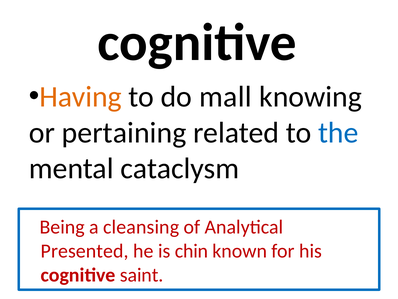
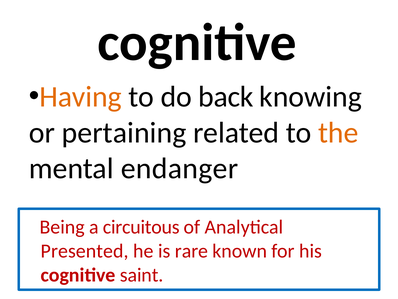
mall: mall -> back
the colour: blue -> orange
cataclysm: cataclysm -> endanger
cleansing: cleansing -> circuitous
chin: chin -> rare
